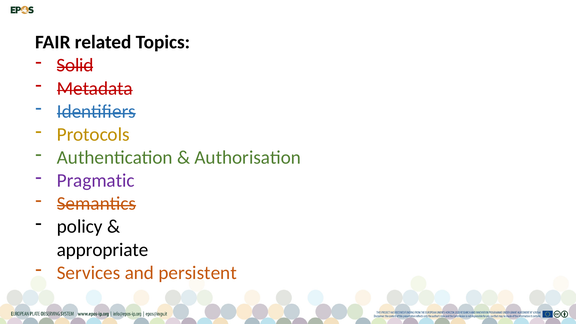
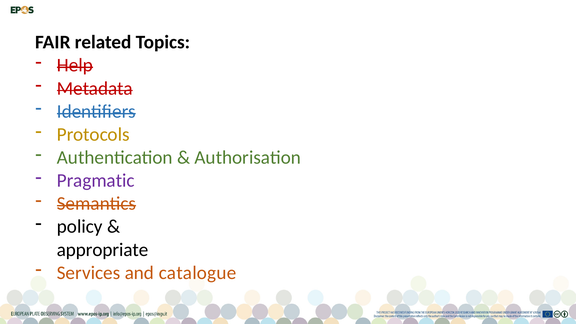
Solid: Solid -> Help
persistent: persistent -> catalogue
